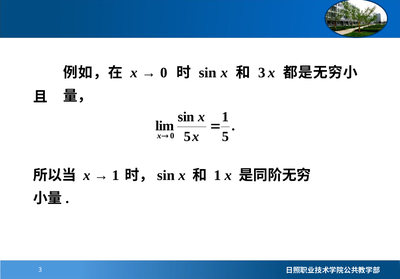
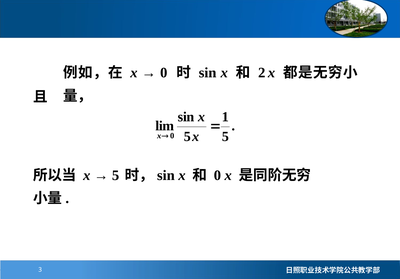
3 at (262, 73): 3 -> 2
1 at (116, 175): 1 -> 5
1 at (217, 175): 1 -> 0
